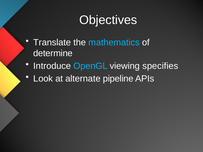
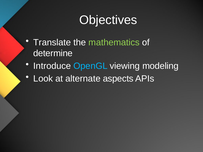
mathematics colour: light blue -> light green
specifies: specifies -> modeling
pipeline: pipeline -> aspects
